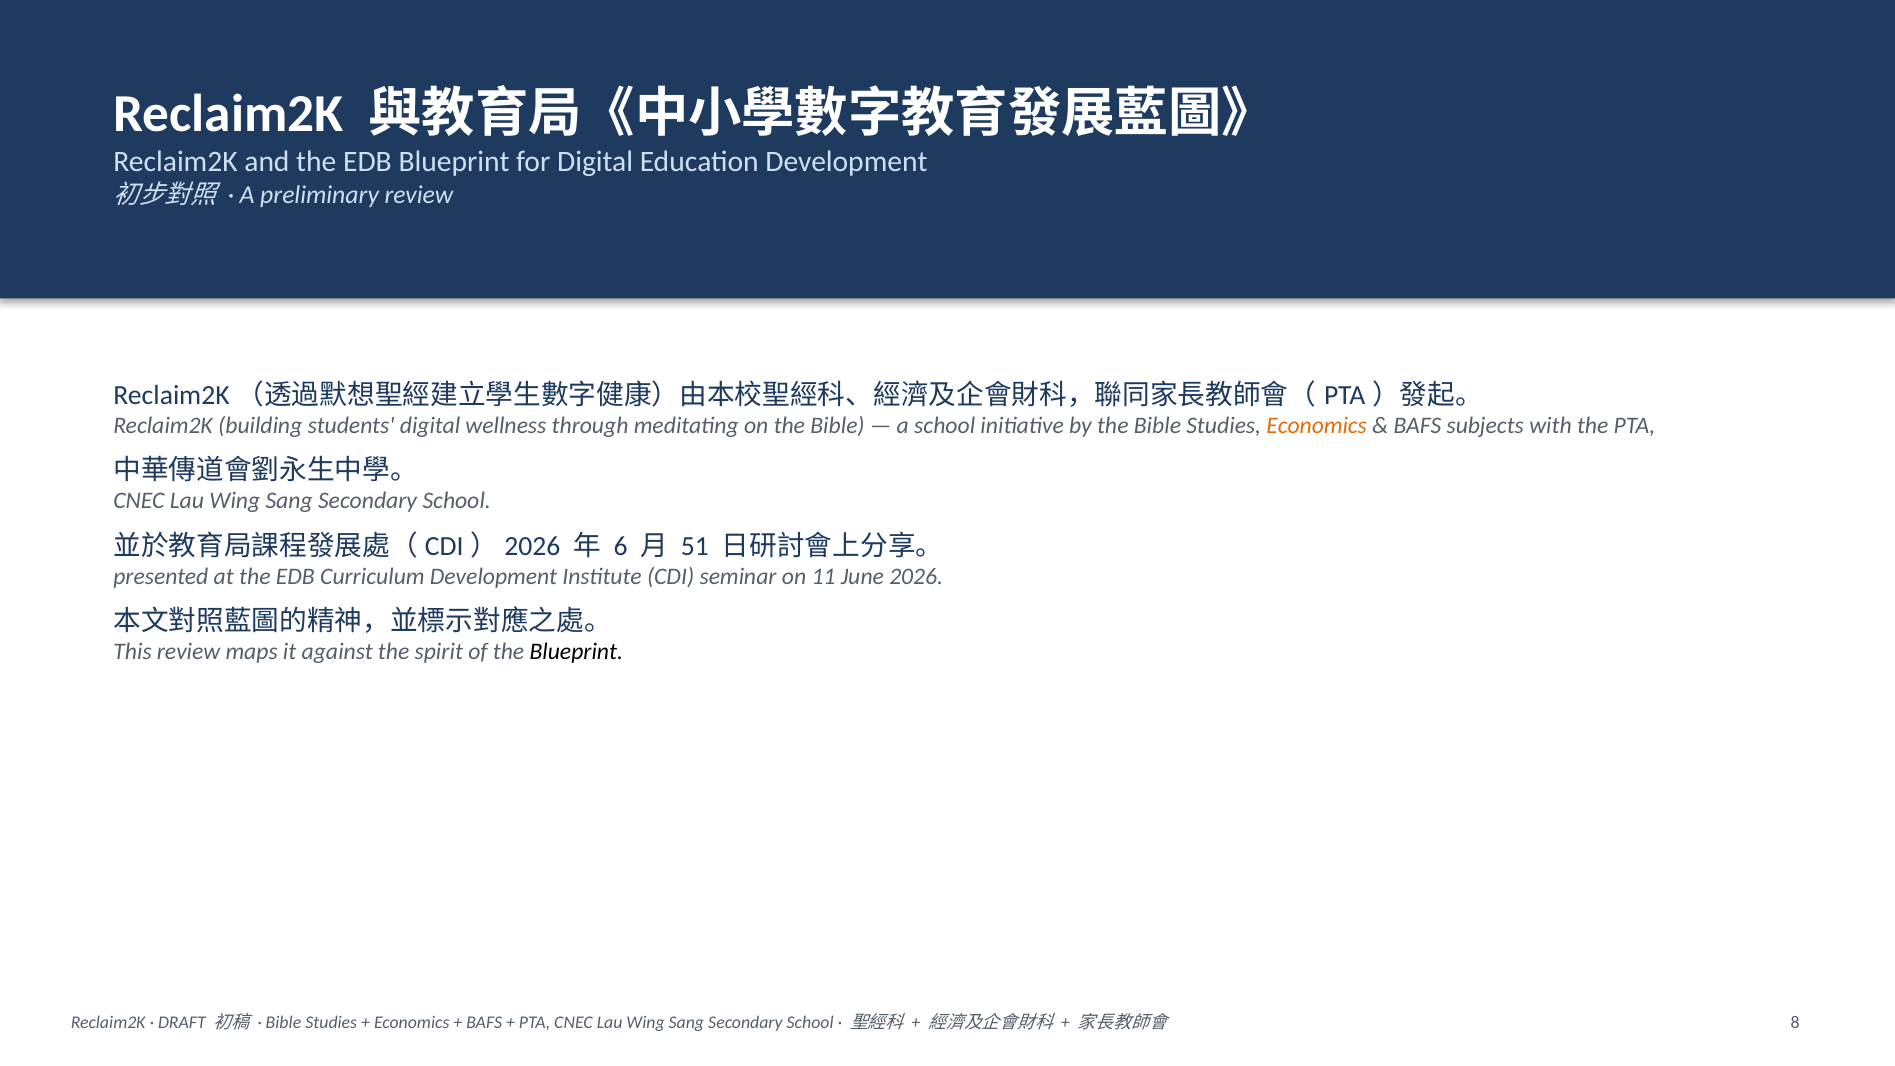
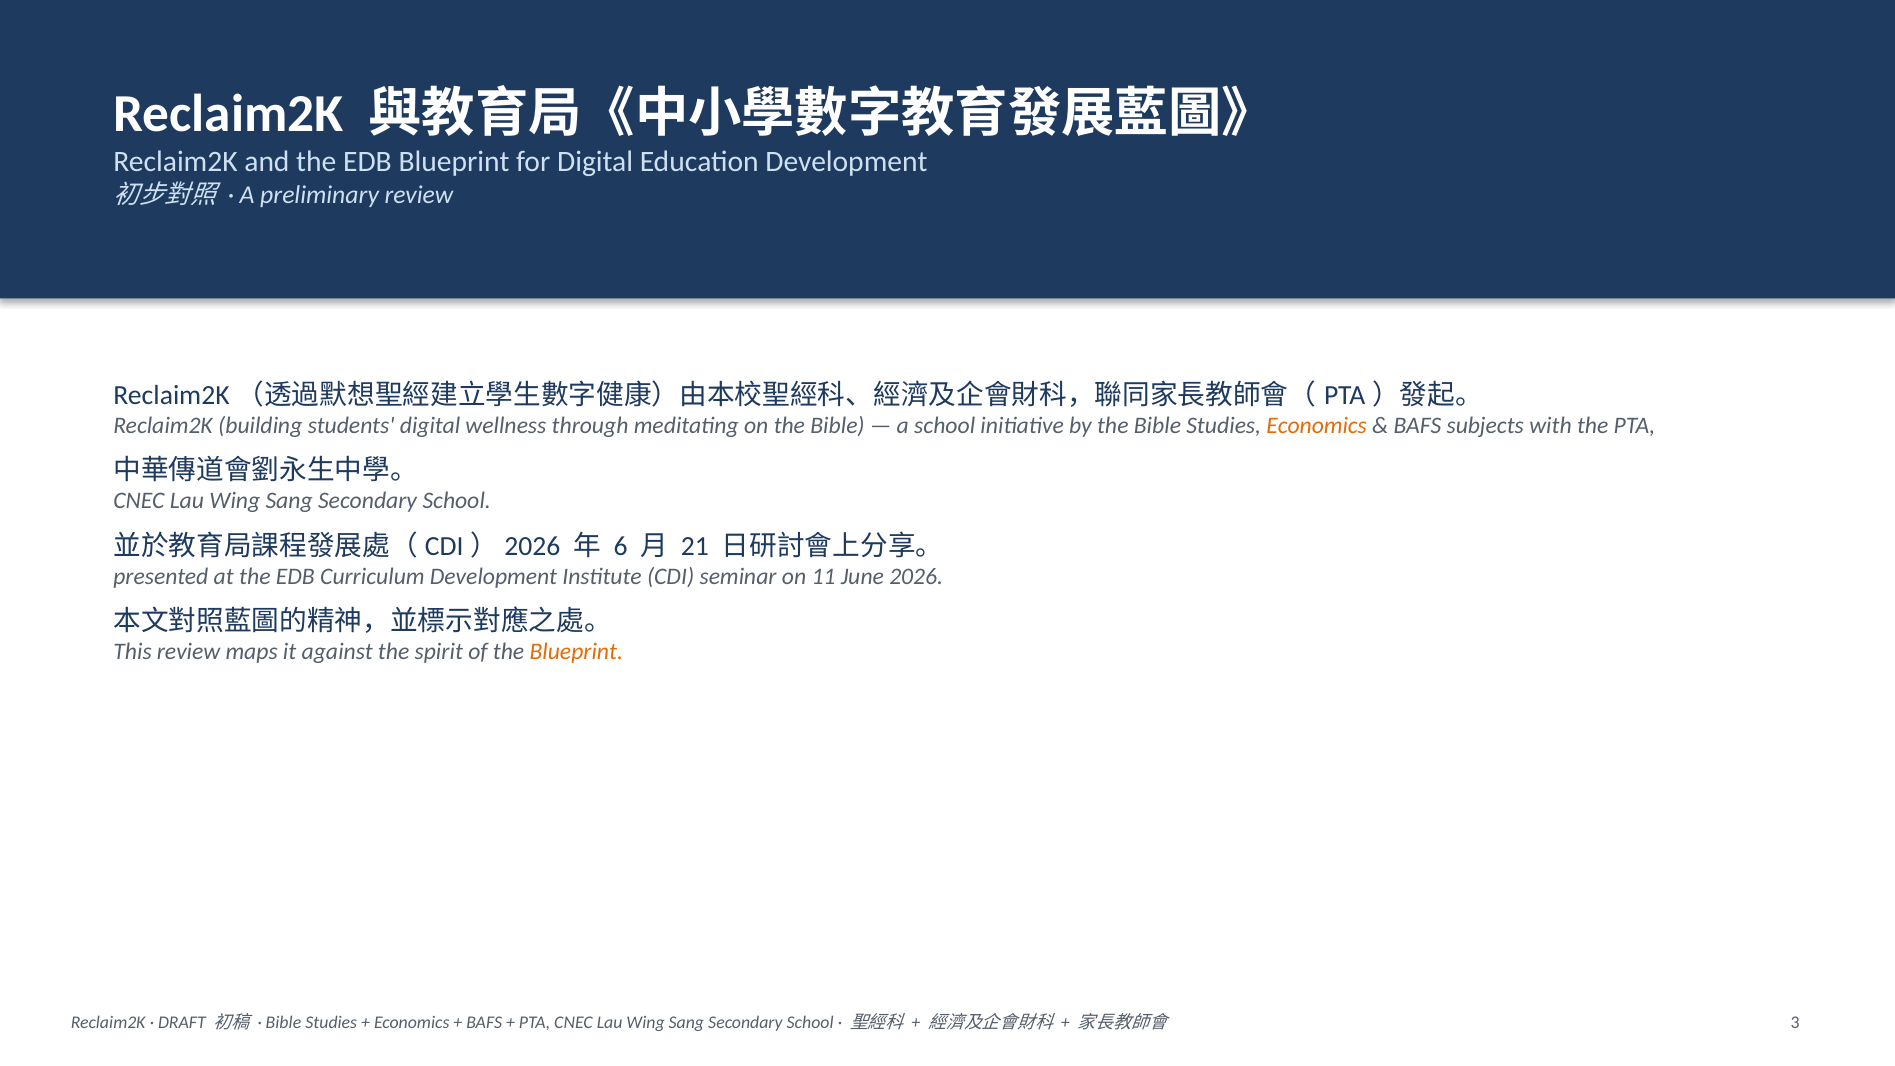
51: 51 -> 21
Blueprint at (576, 652) colour: black -> orange
8: 8 -> 3
